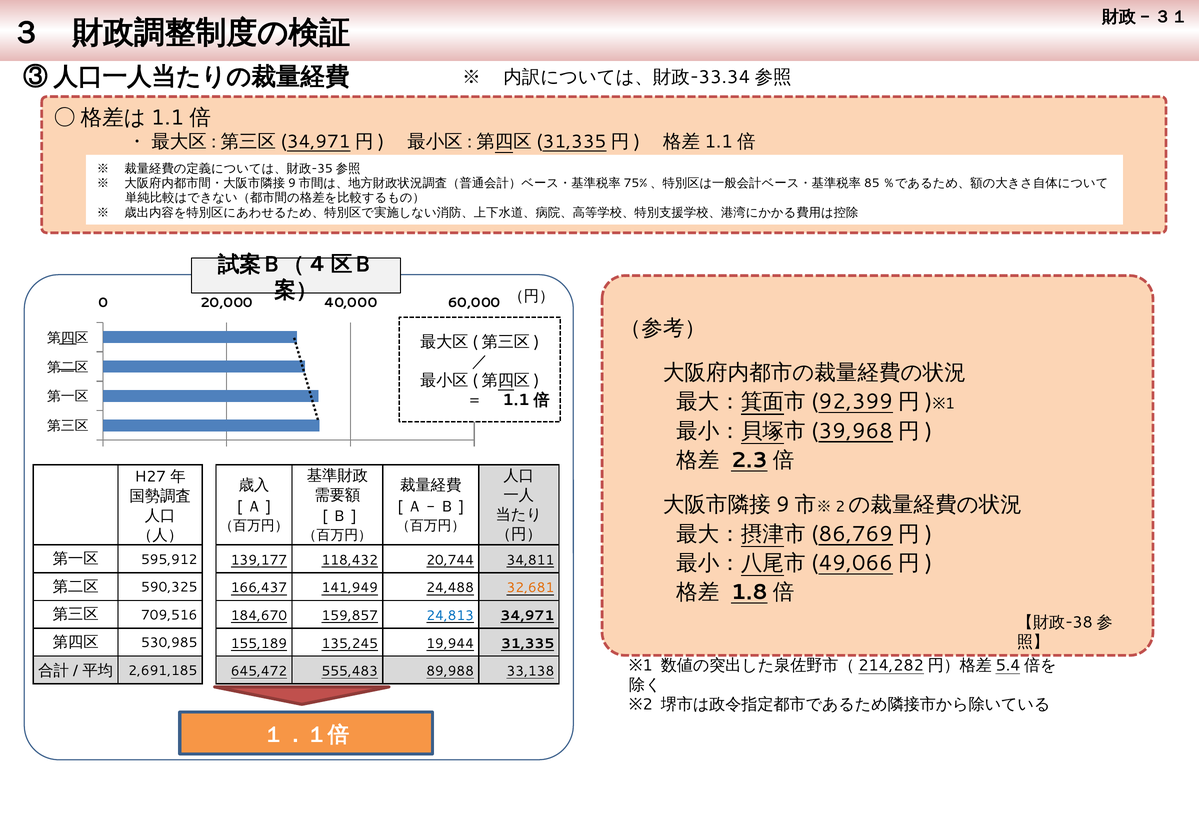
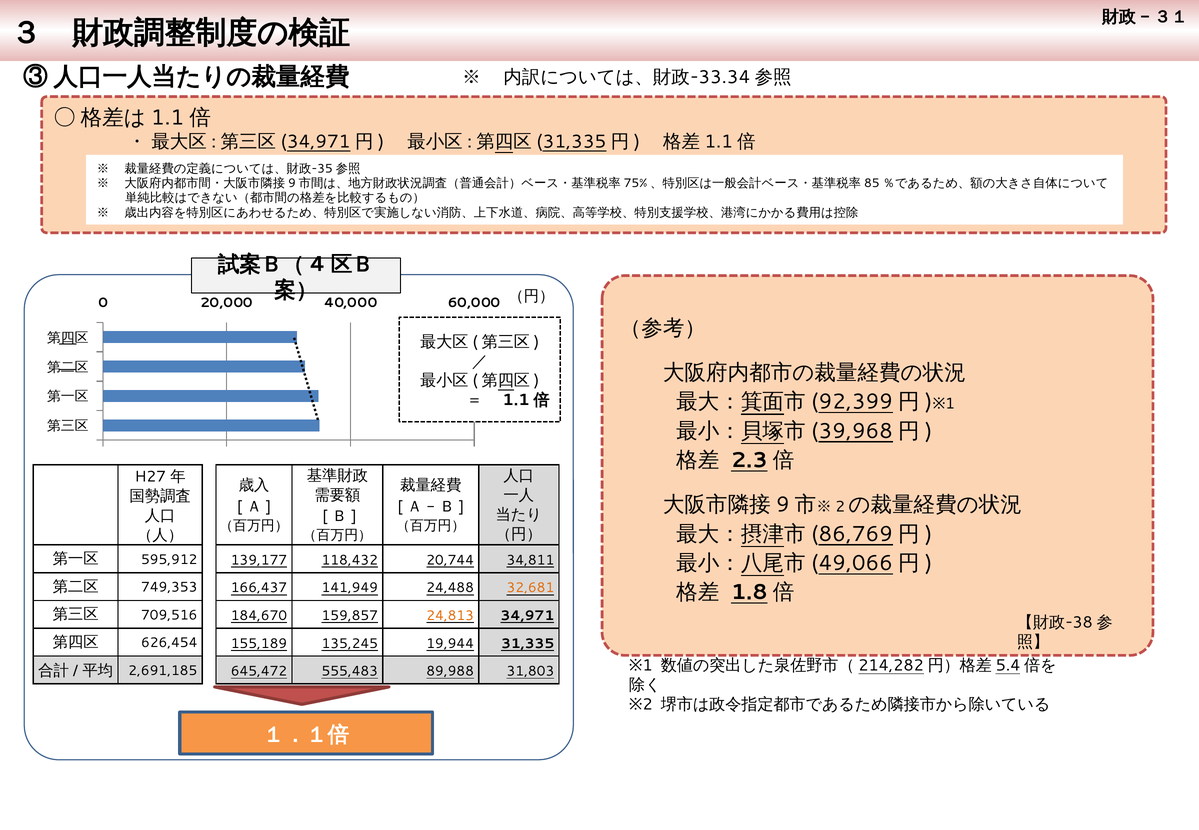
590,325: 590,325 -> 749,353
24,813 colour: blue -> orange
530,985: 530,985 -> 626,454
33,138: 33,138 -> 31,803
